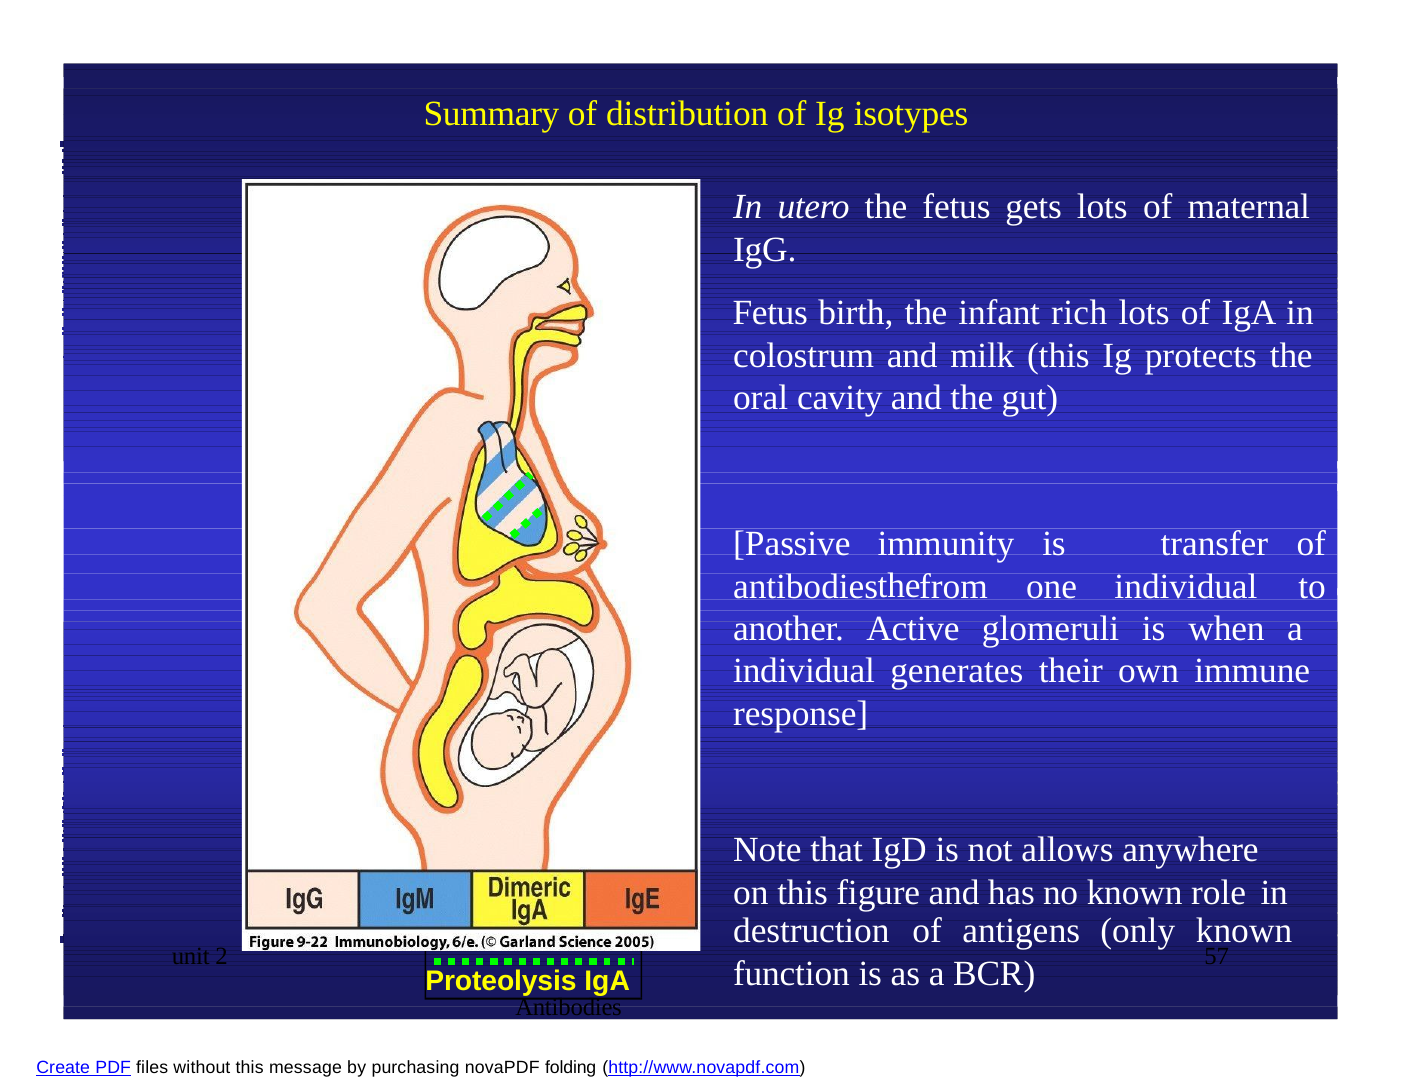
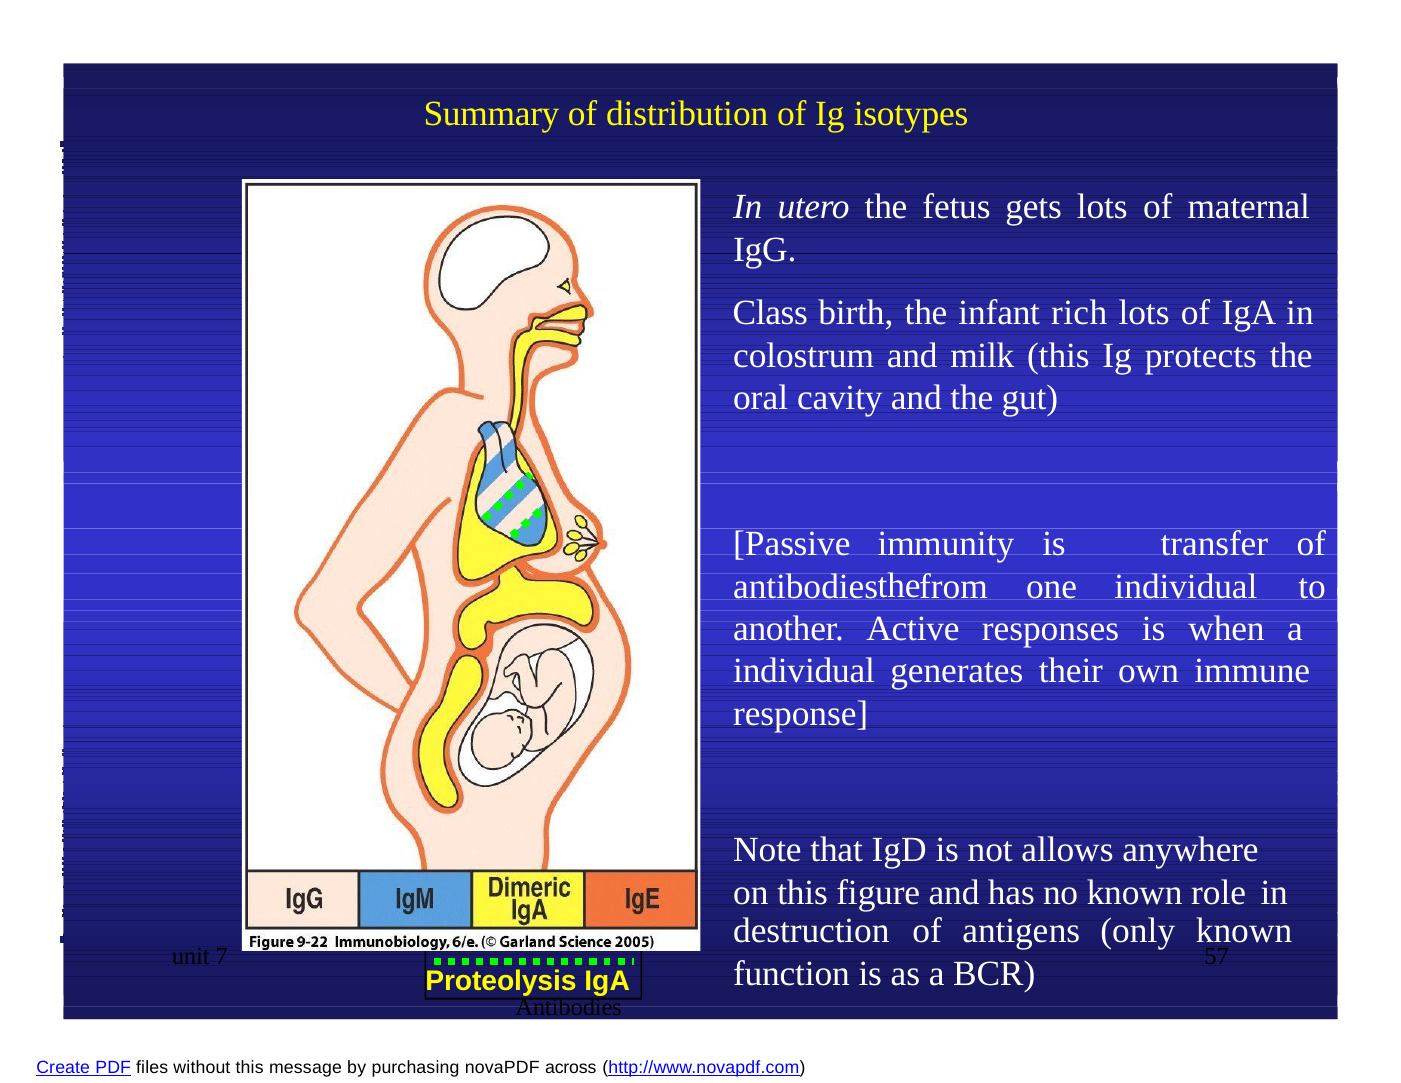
Fetus at (770, 313): Fetus -> Class
glomeruli: glomeruli -> responses
2: 2 -> 7
folding: folding -> across
